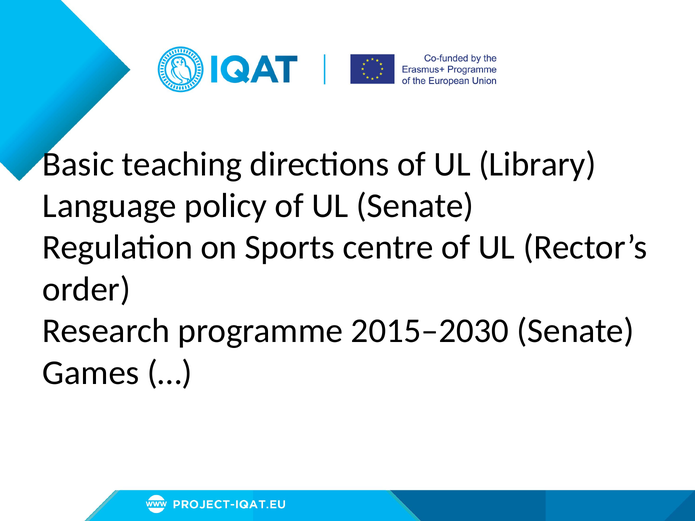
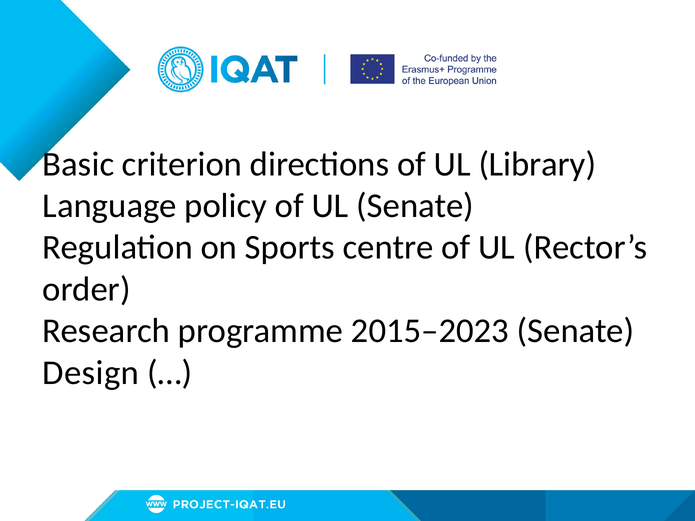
teaching: teaching -> criterion
2015–2030: 2015–2030 -> 2015–2023
Games: Games -> Design
